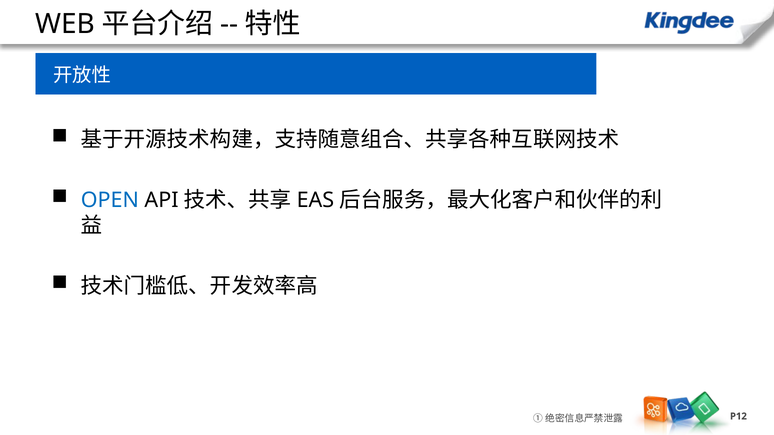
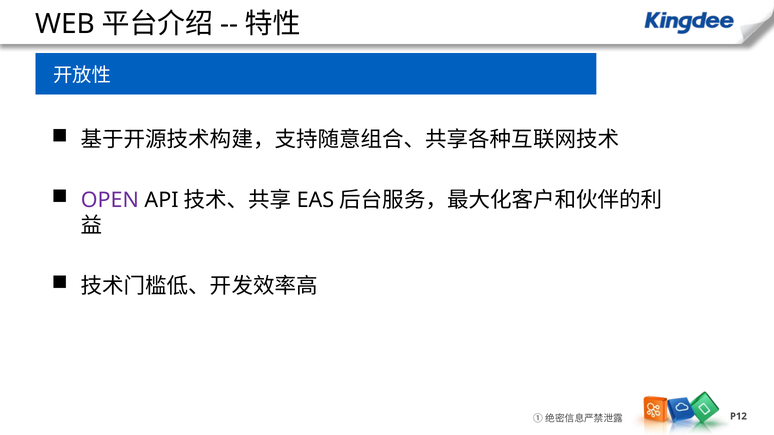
OPEN colour: blue -> purple
